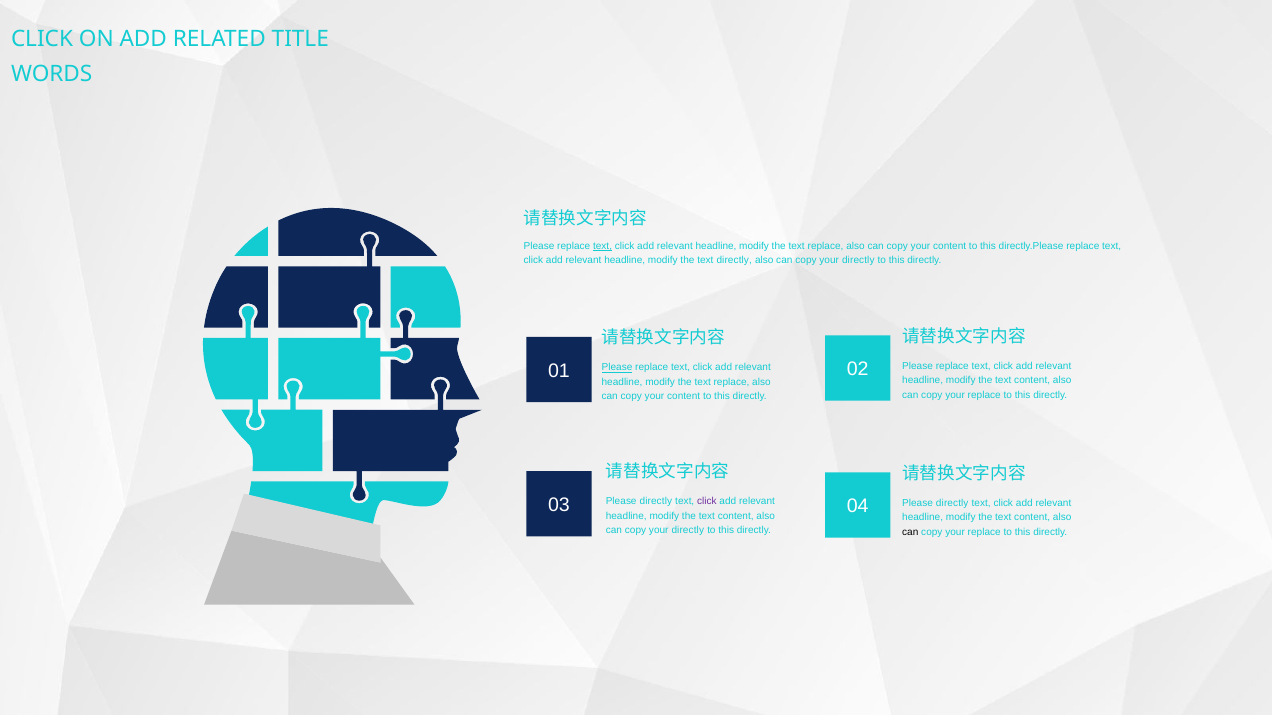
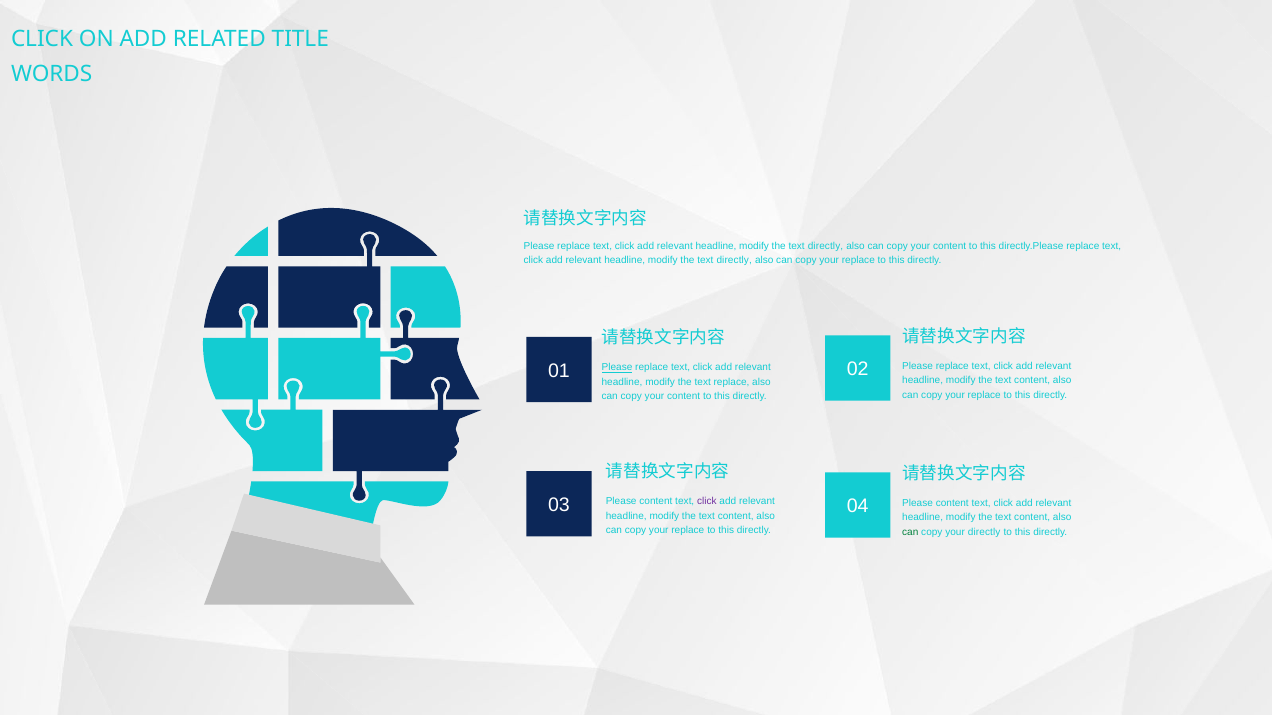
text at (603, 246) underline: present -> none
replace at (826, 246): replace -> directly
directly at (858, 260): directly -> replace
directly at (656, 502): directly -> content
directly at (952, 503): directly -> content
directly at (688, 531): directly -> replace
can at (910, 532) colour: black -> green
replace at (984, 532): replace -> directly
